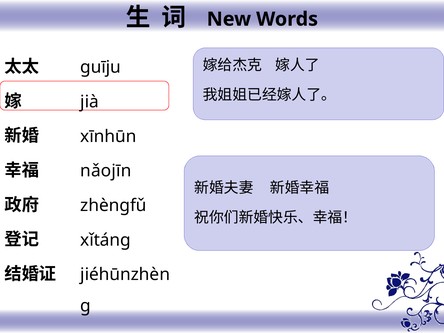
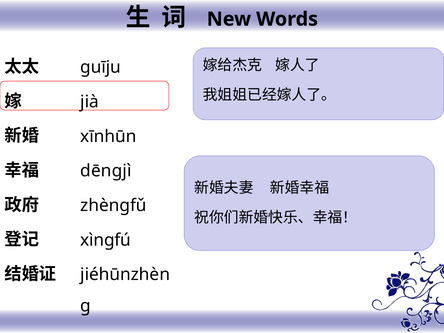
nǎojīn: nǎojīn -> dēngjì
xǐtáng: xǐtáng -> xìngfú
